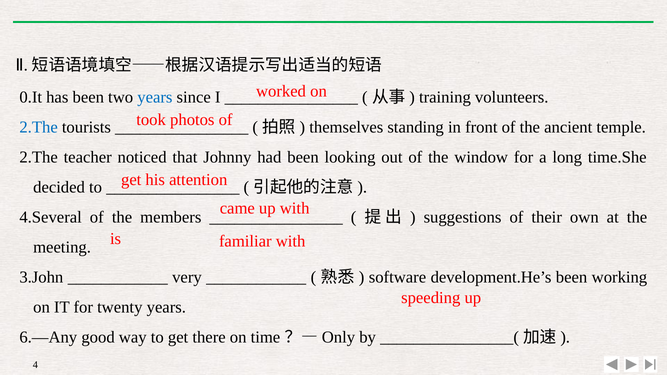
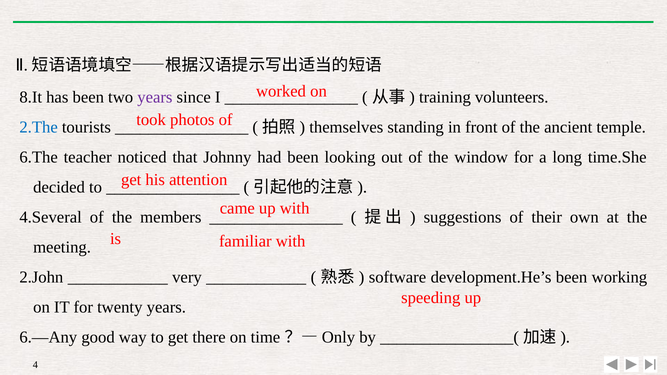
0.It: 0.It -> 8.It
years at (155, 97) colour: blue -> purple
2.The at (39, 157): 2.The -> 6.The
3.John: 3.John -> 2.John
